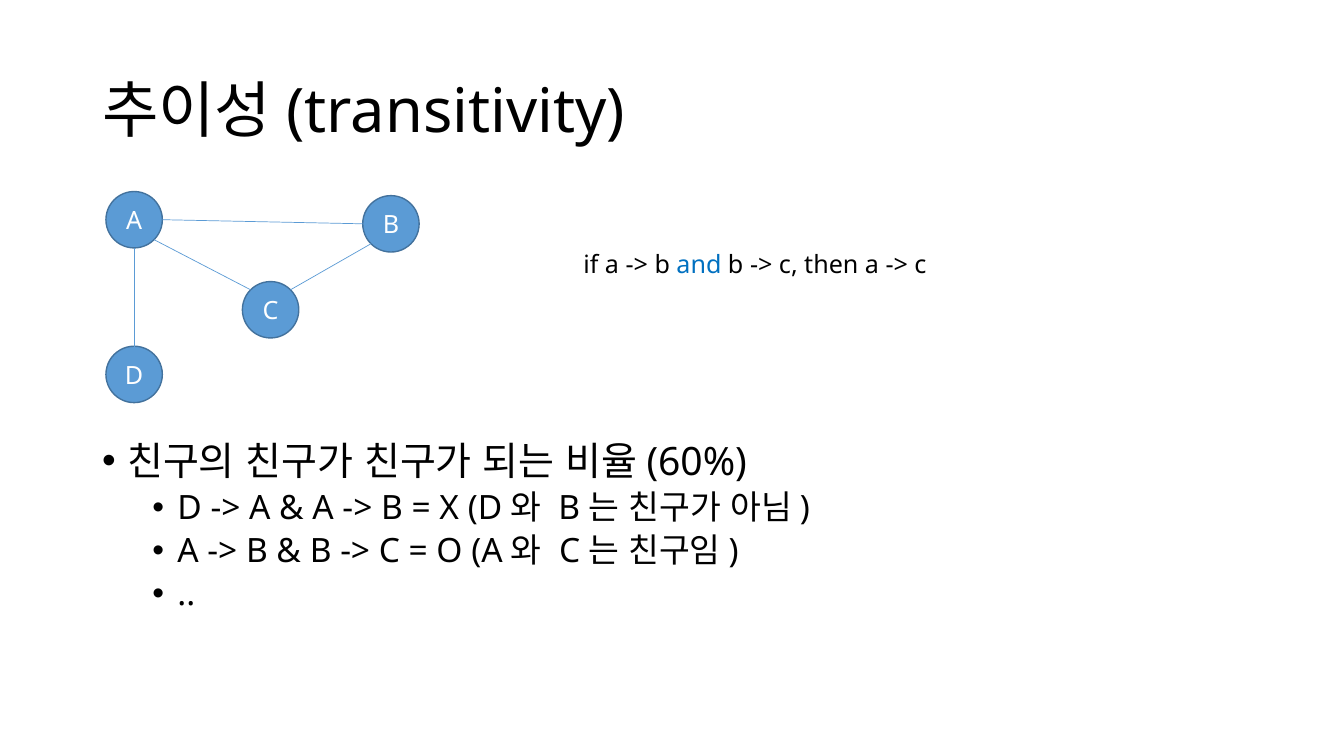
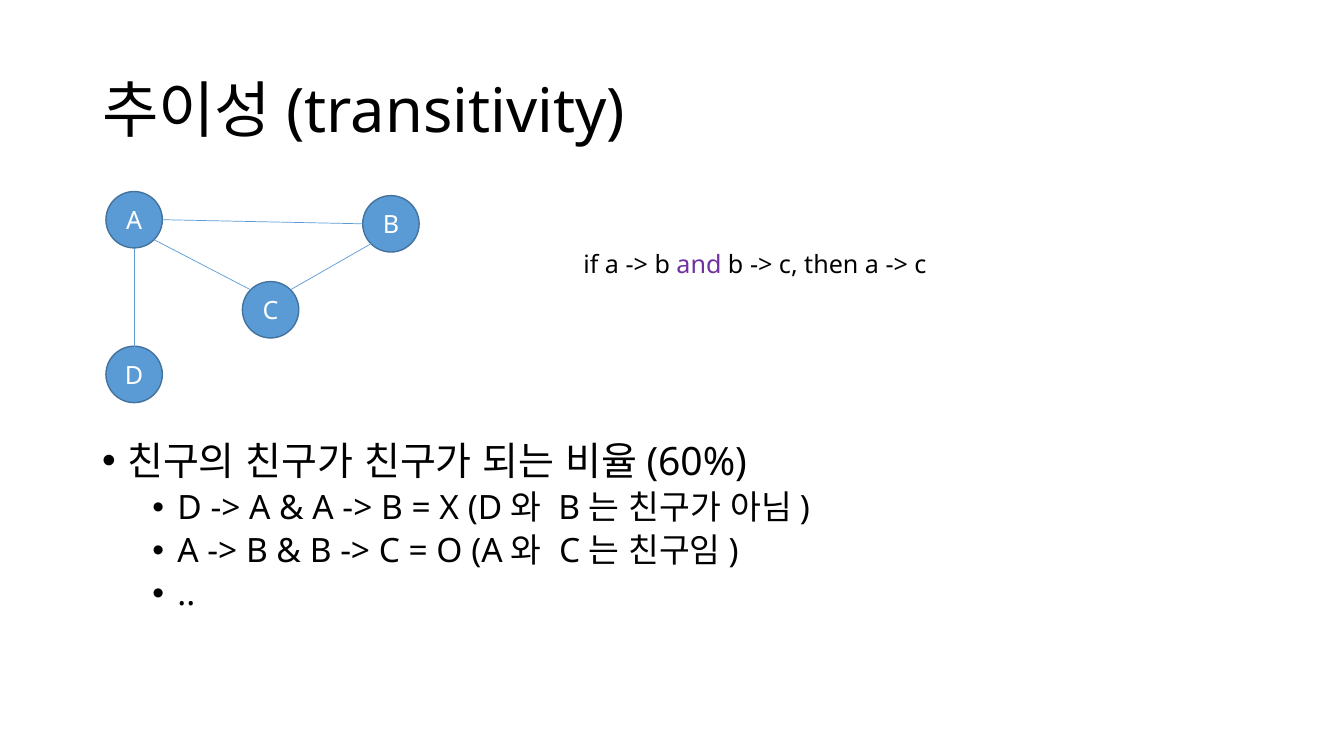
and colour: blue -> purple
